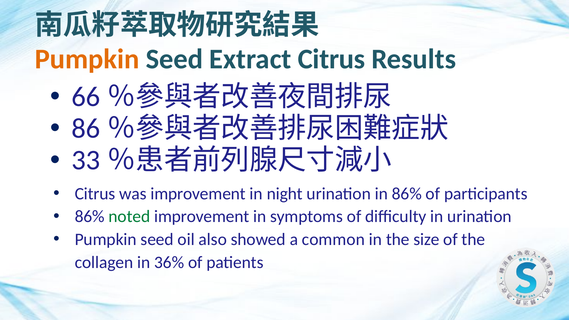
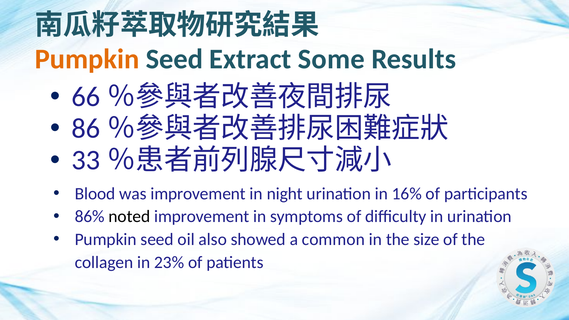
Extract Citrus: Citrus -> Some
Citrus at (95, 194): Citrus -> Blood
in 86%: 86% -> 16%
noted colour: green -> black
36%: 36% -> 23%
